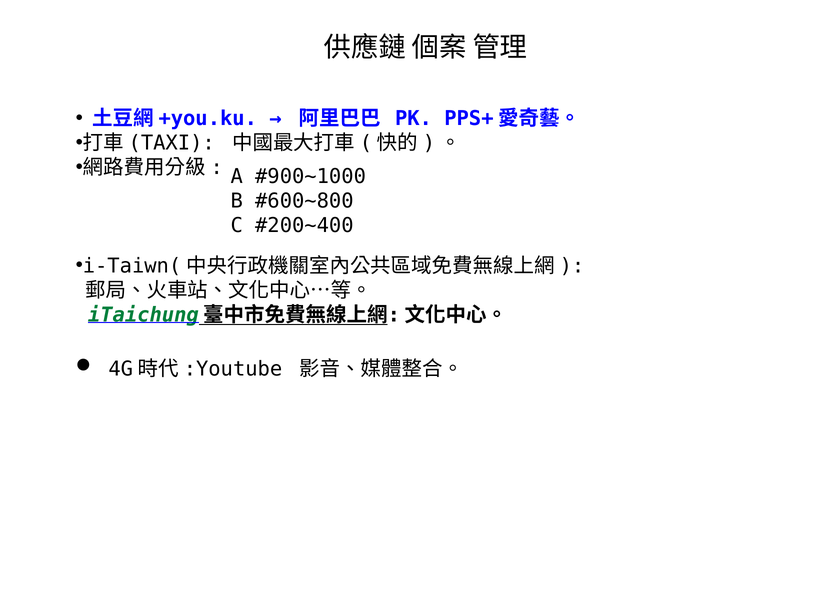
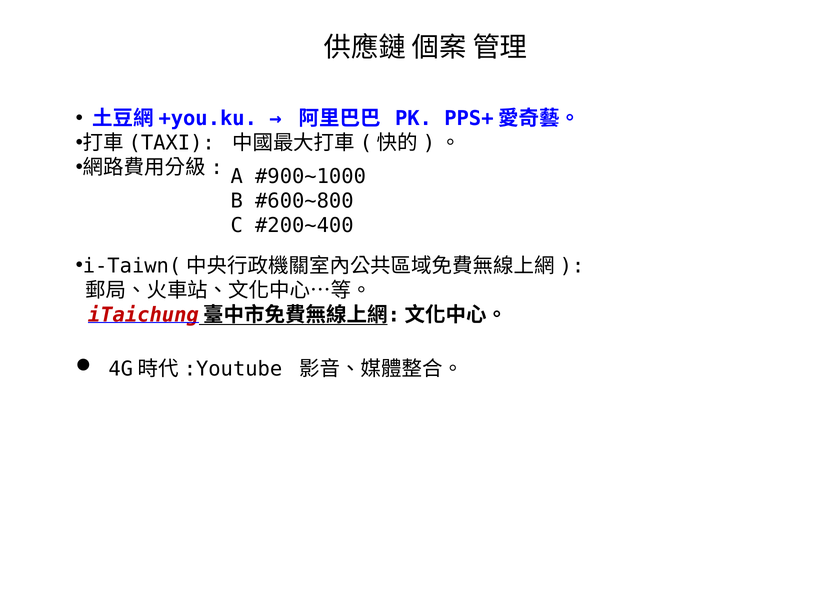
iTaichung colour: green -> red
